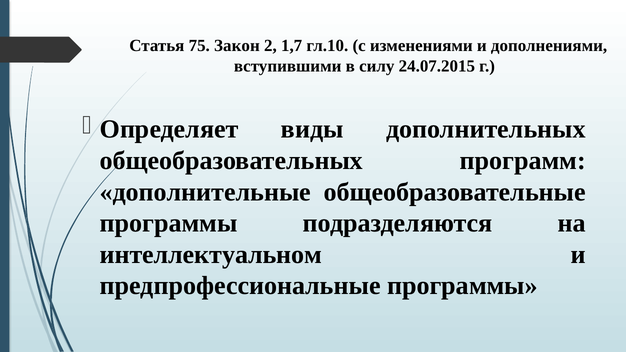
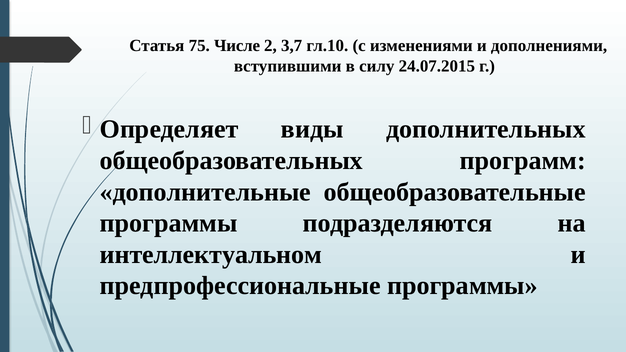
Закон: Закон -> Числе
1,7: 1,7 -> 3,7
